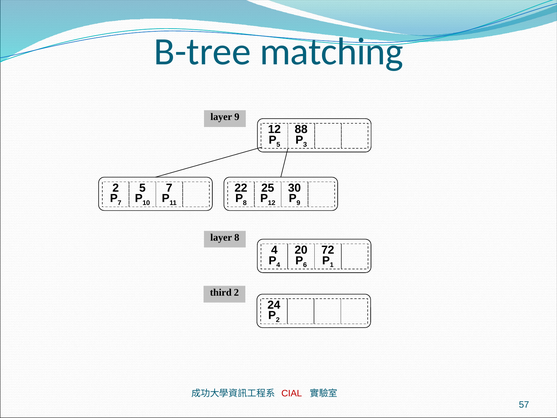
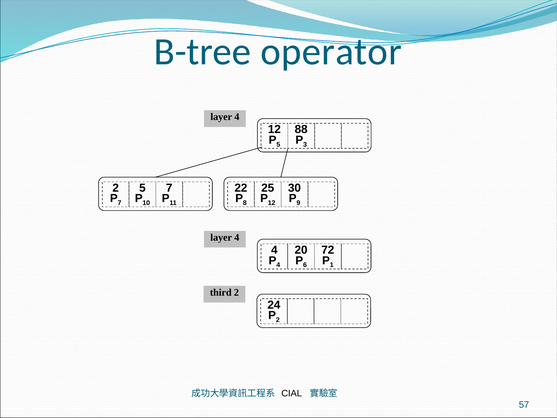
matching: matching -> operator
9 at (237, 117): 9 -> 4
8 at (237, 237): 8 -> 4
CIAL colour: red -> black
